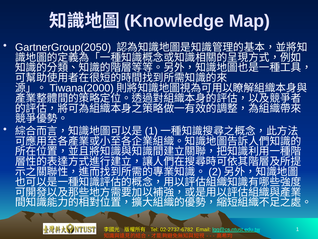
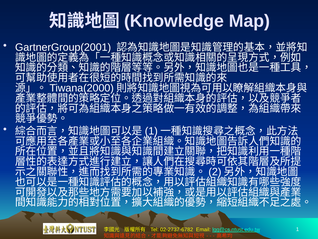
GartnerGroup(2050: GartnerGroup(2050 -> GartnerGroup(2001
